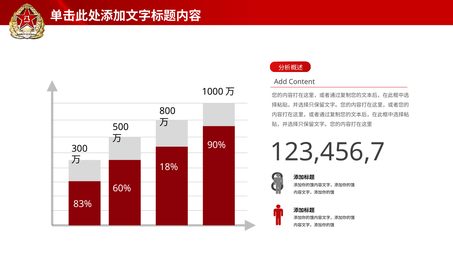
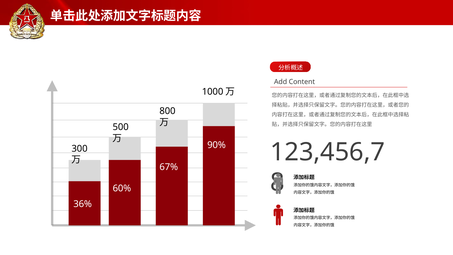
18%: 18% -> 67%
83%: 83% -> 36%
